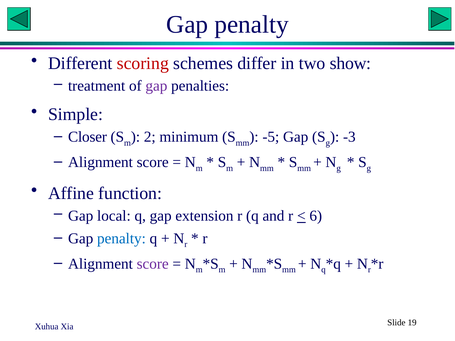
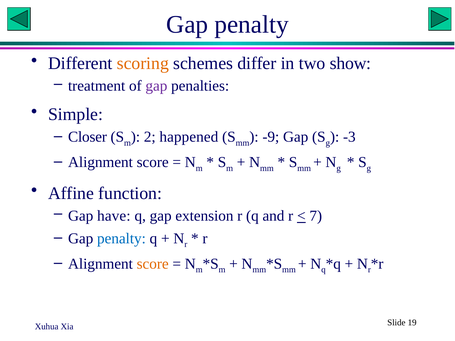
scoring colour: red -> orange
minimum: minimum -> happened
-5: -5 -> -9
local: local -> have
6: 6 -> 7
score at (153, 264) colour: purple -> orange
